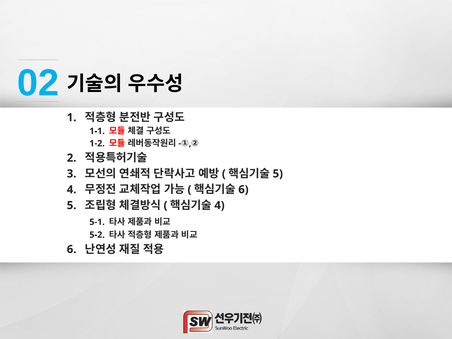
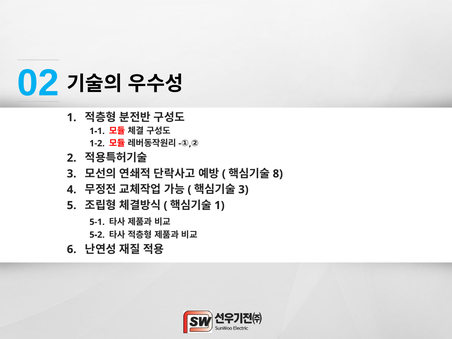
5 at (278, 174): 5 -> 8
6 at (243, 190): 6 -> 3
4 at (219, 205): 4 -> 1
